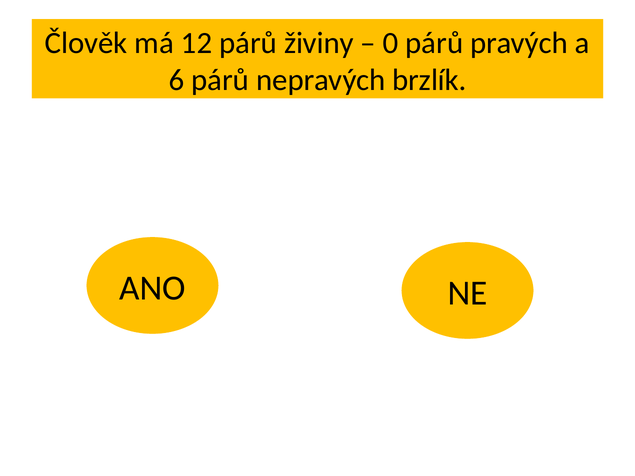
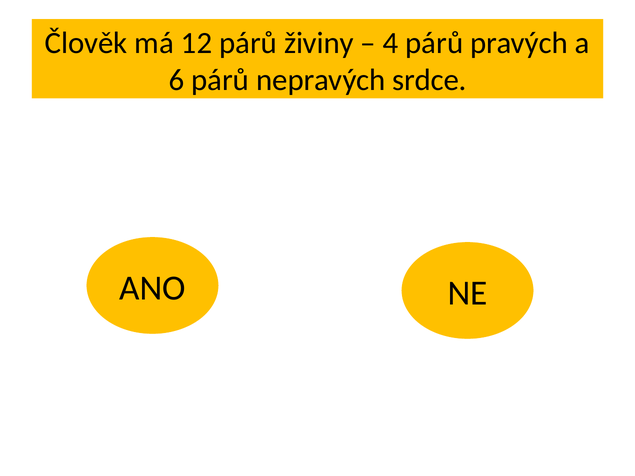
0: 0 -> 4
brzlík: brzlík -> srdce
